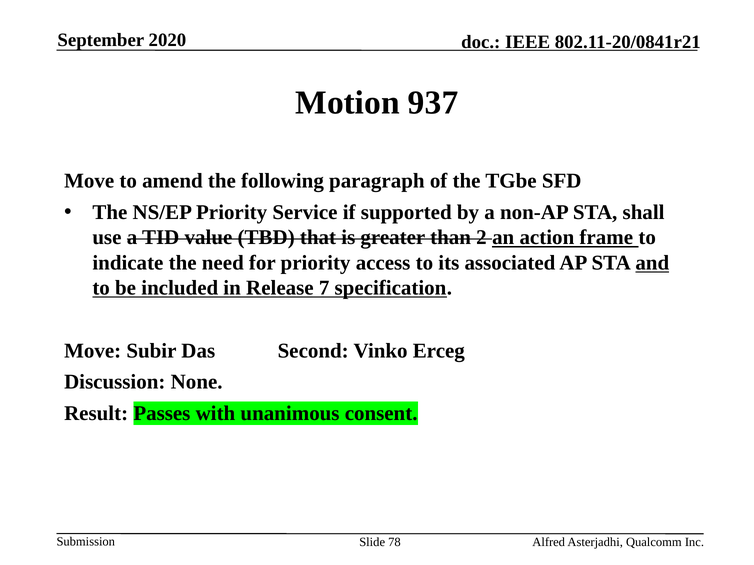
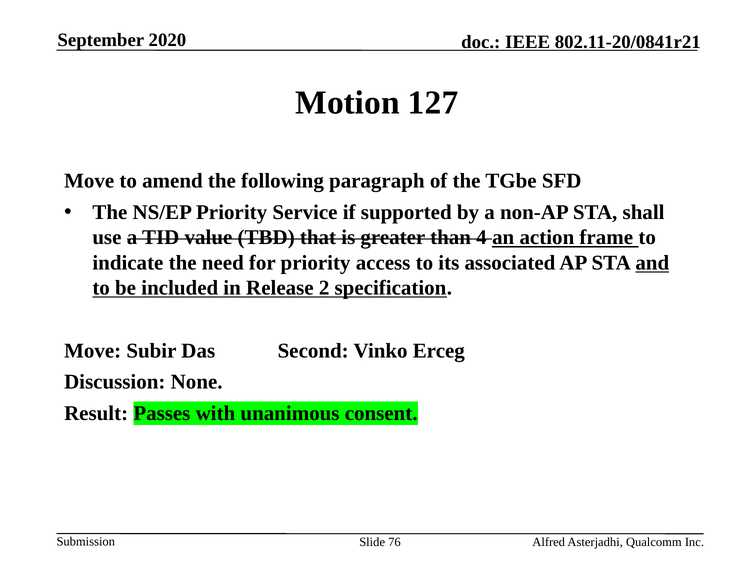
937: 937 -> 127
2: 2 -> 4
7: 7 -> 2
78: 78 -> 76
